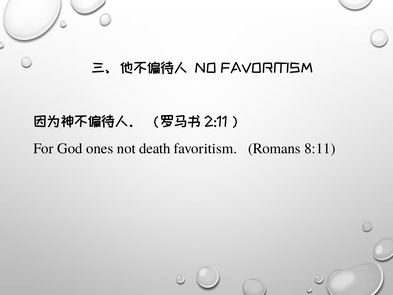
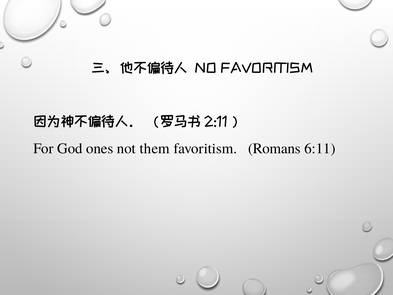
death: death -> them
8:11: 8:11 -> 6:11
